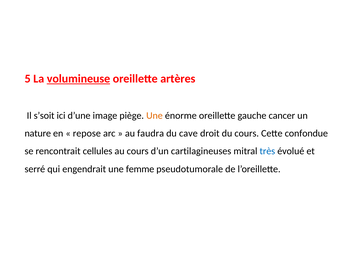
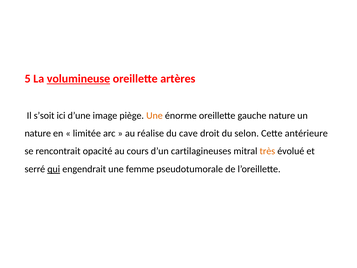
gauche cancer: cancer -> nature
repose: repose -> limitée
faudra: faudra -> réalise
du cours: cours -> selon
confondue: confondue -> antérieure
cellules: cellules -> opacité
très colour: blue -> orange
qui underline: none -> present
